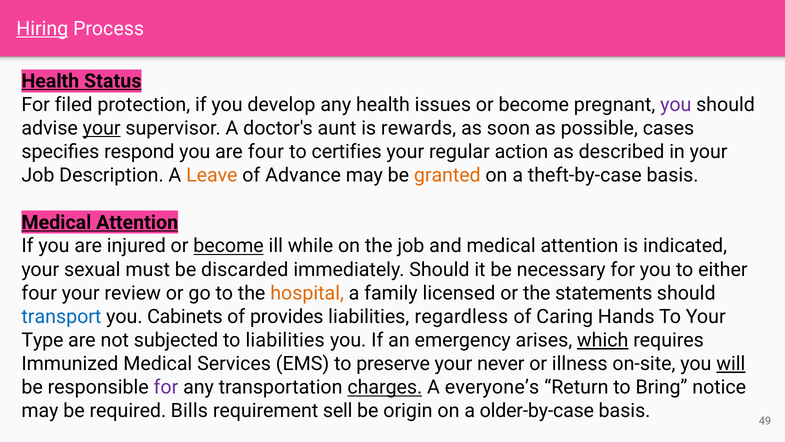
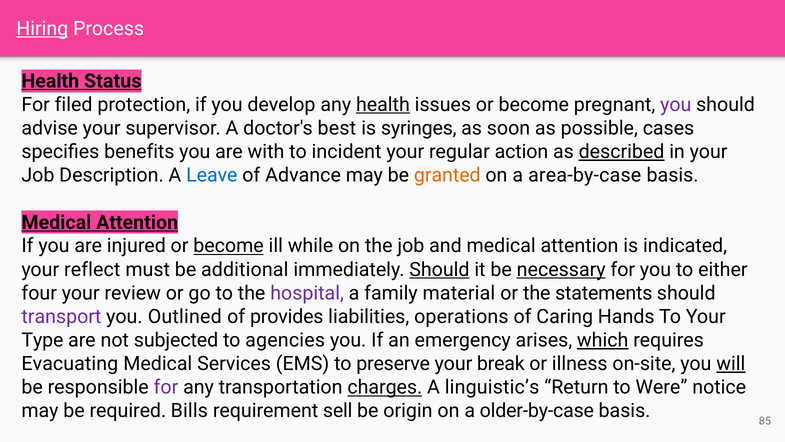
health at (383, 104) underline: none -> present
your at (102, 128) underline: present -> none
aunt: aunt -> best
rewards: rewards -> syringes
respond: respond -> benefits
are four: four -> with
certifies: certifies -> incident
described underline: none -> present
Leave colour: orange -> blue
theft-by-case: theft-by-case -> area-by-case
sexual: sexual -> reflect
discarded: discarded -> additional
Should at (439, 269) underline: none -> present
necessary underline: none -> present
hospital colour: orange -> purple
licensed: licensed -> material
transport colour: blue -> purple
Cabinets: Cabinets -> Outlined
regardless: regardless -> operations
to liabilities: liabilities -> agencies
Immunized: Immunized -> Evacuating
never: never -> break
everyone’s: everyone’s -> linguistic’s
Bring: Bring -> Were
49: 49 -> 85
